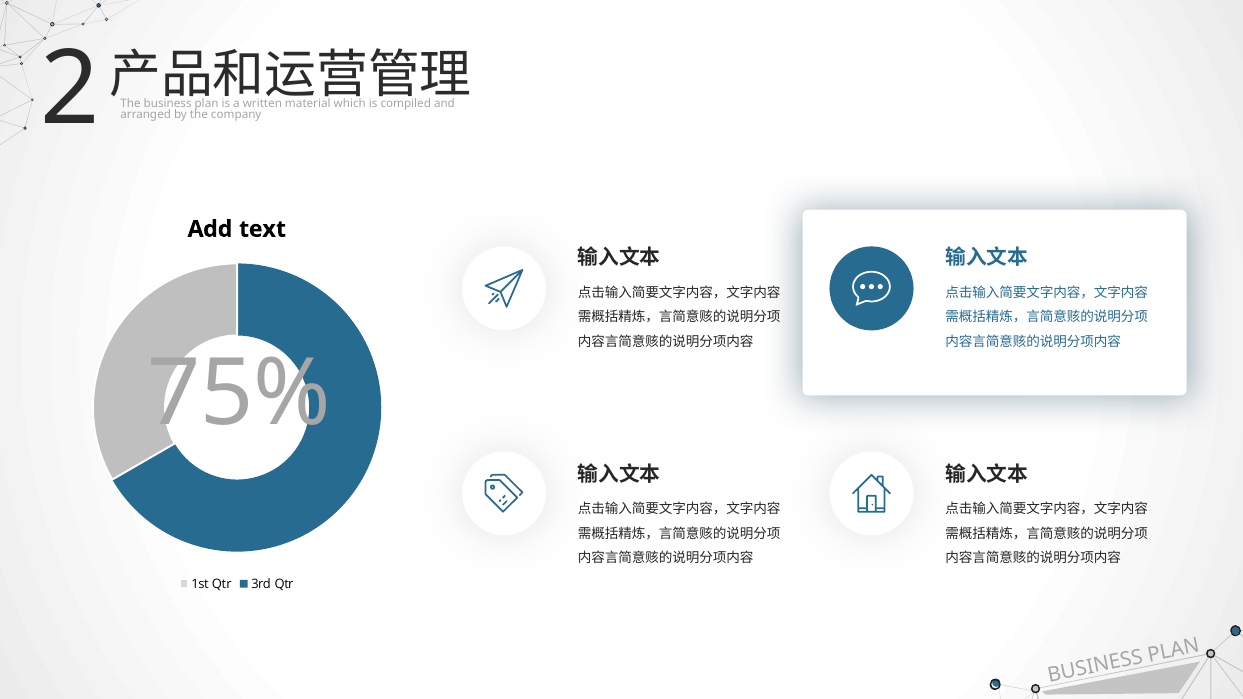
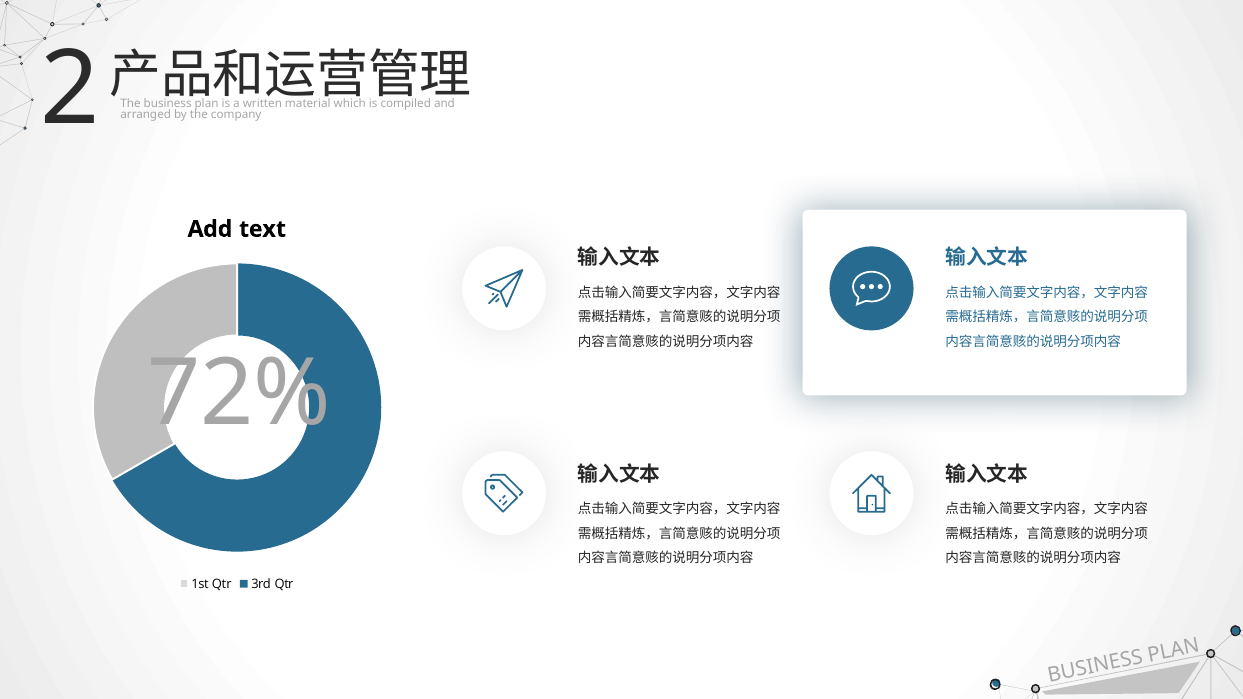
75%: 75% -> 72%
